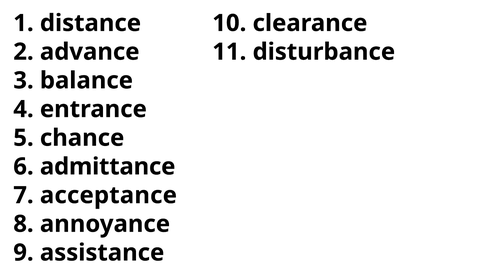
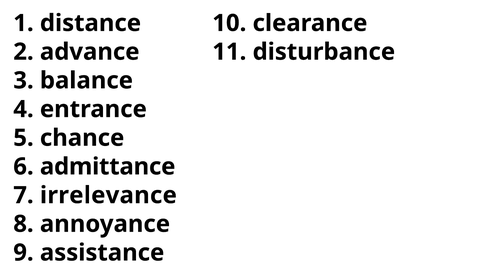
acceptance: acceptance -> irrelevance
